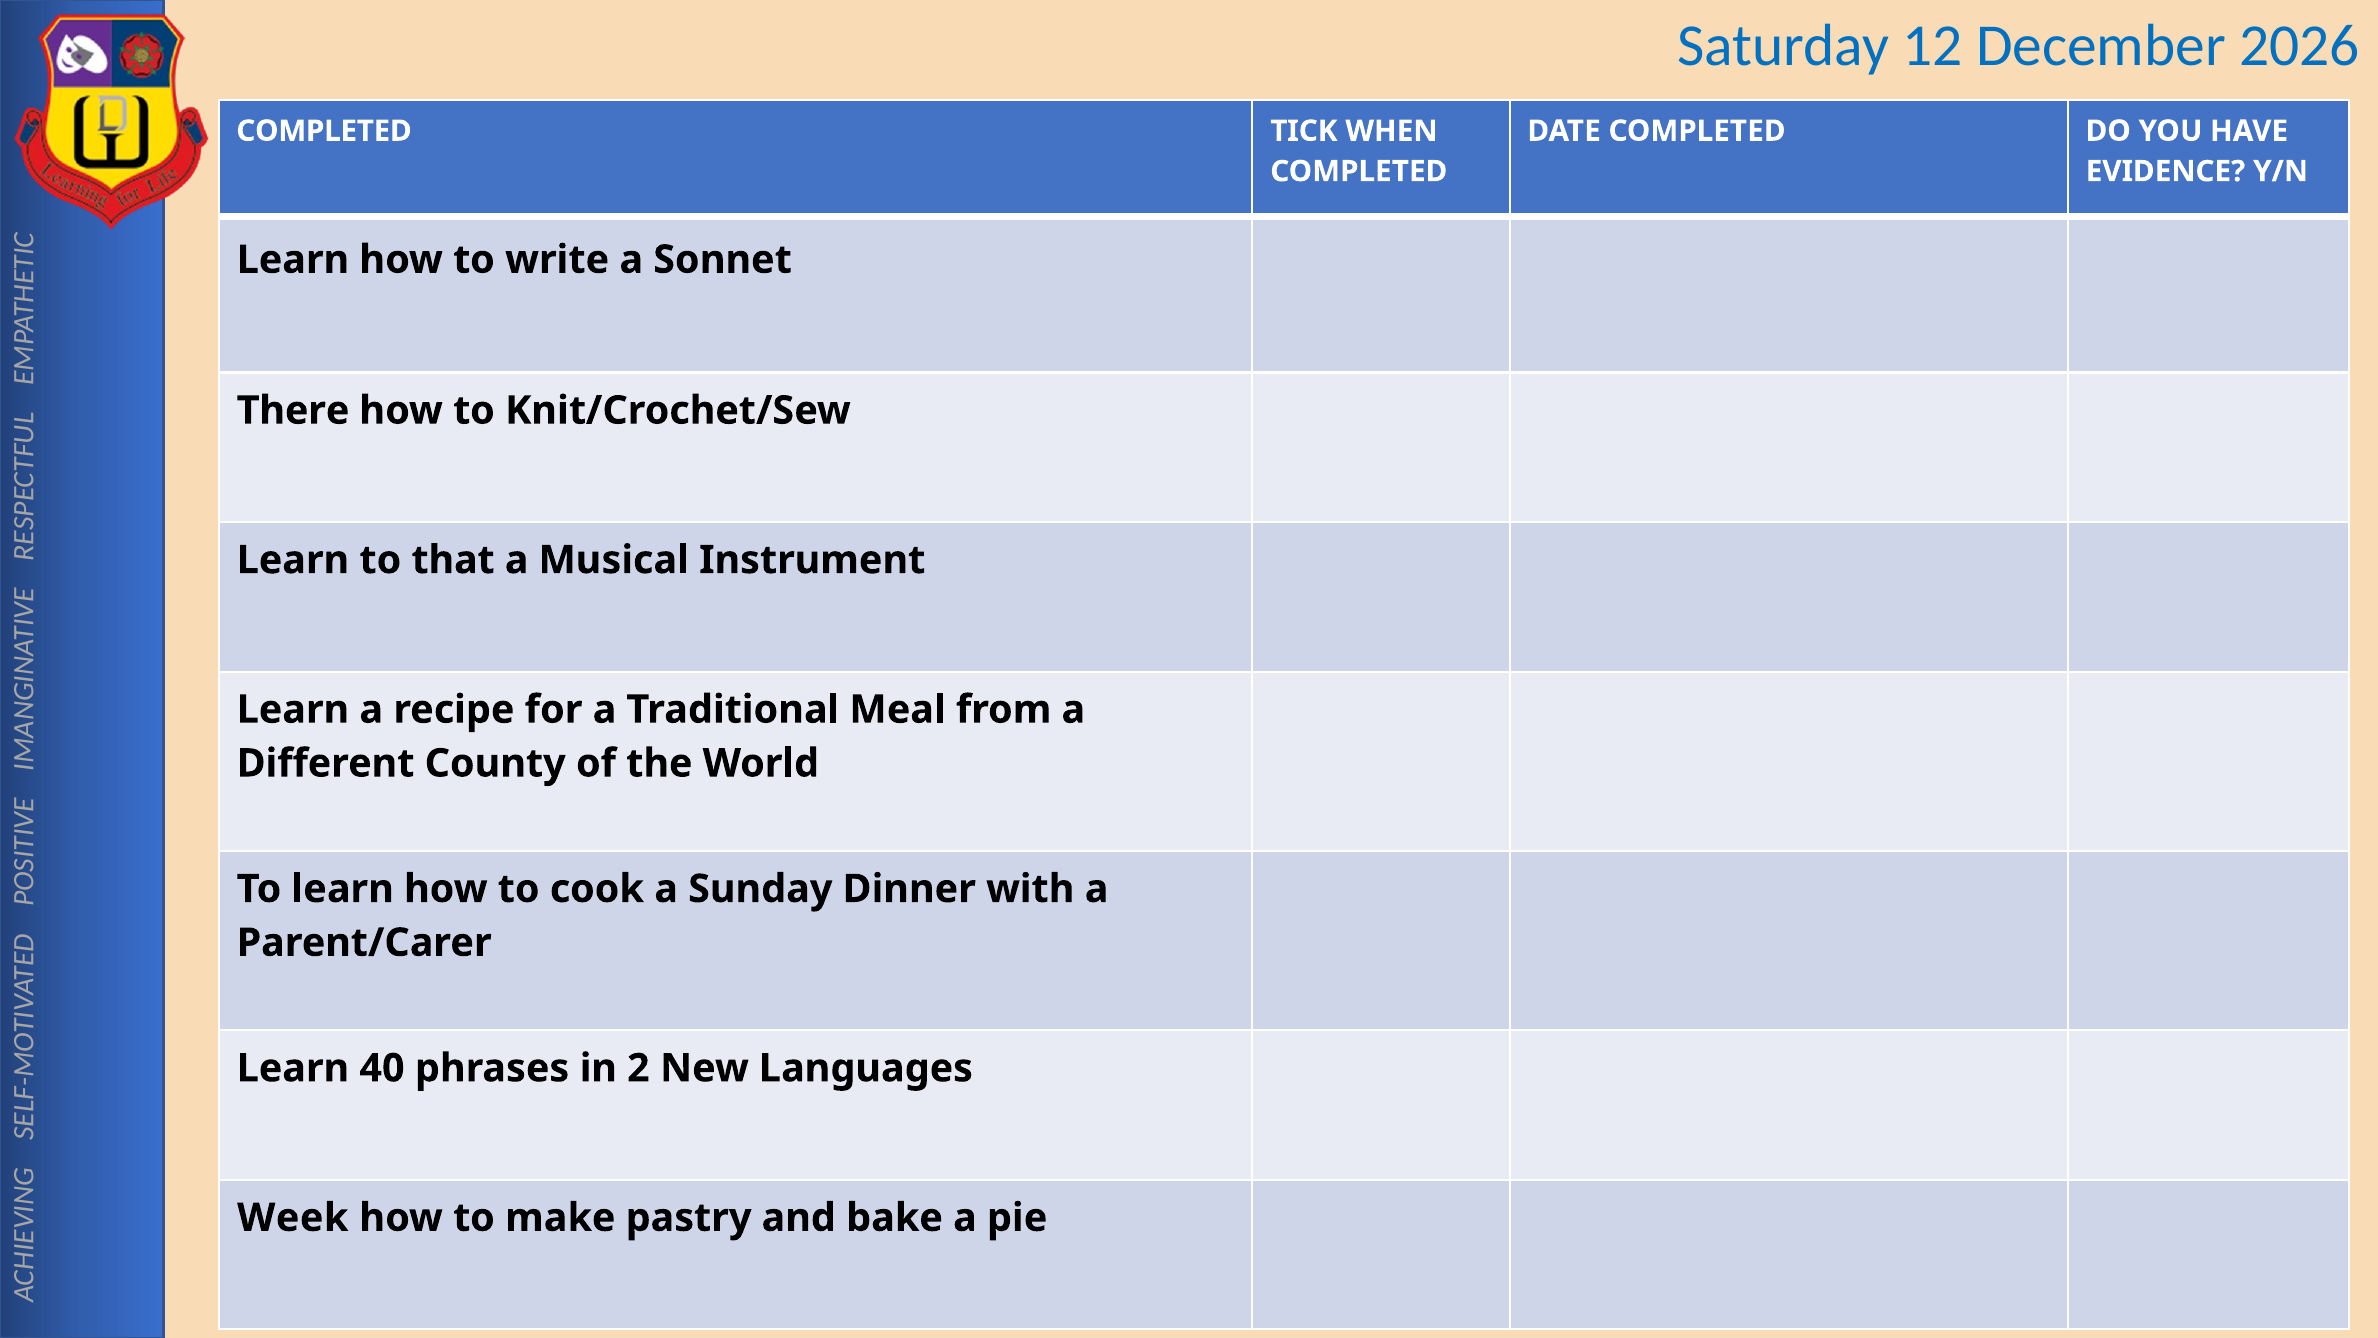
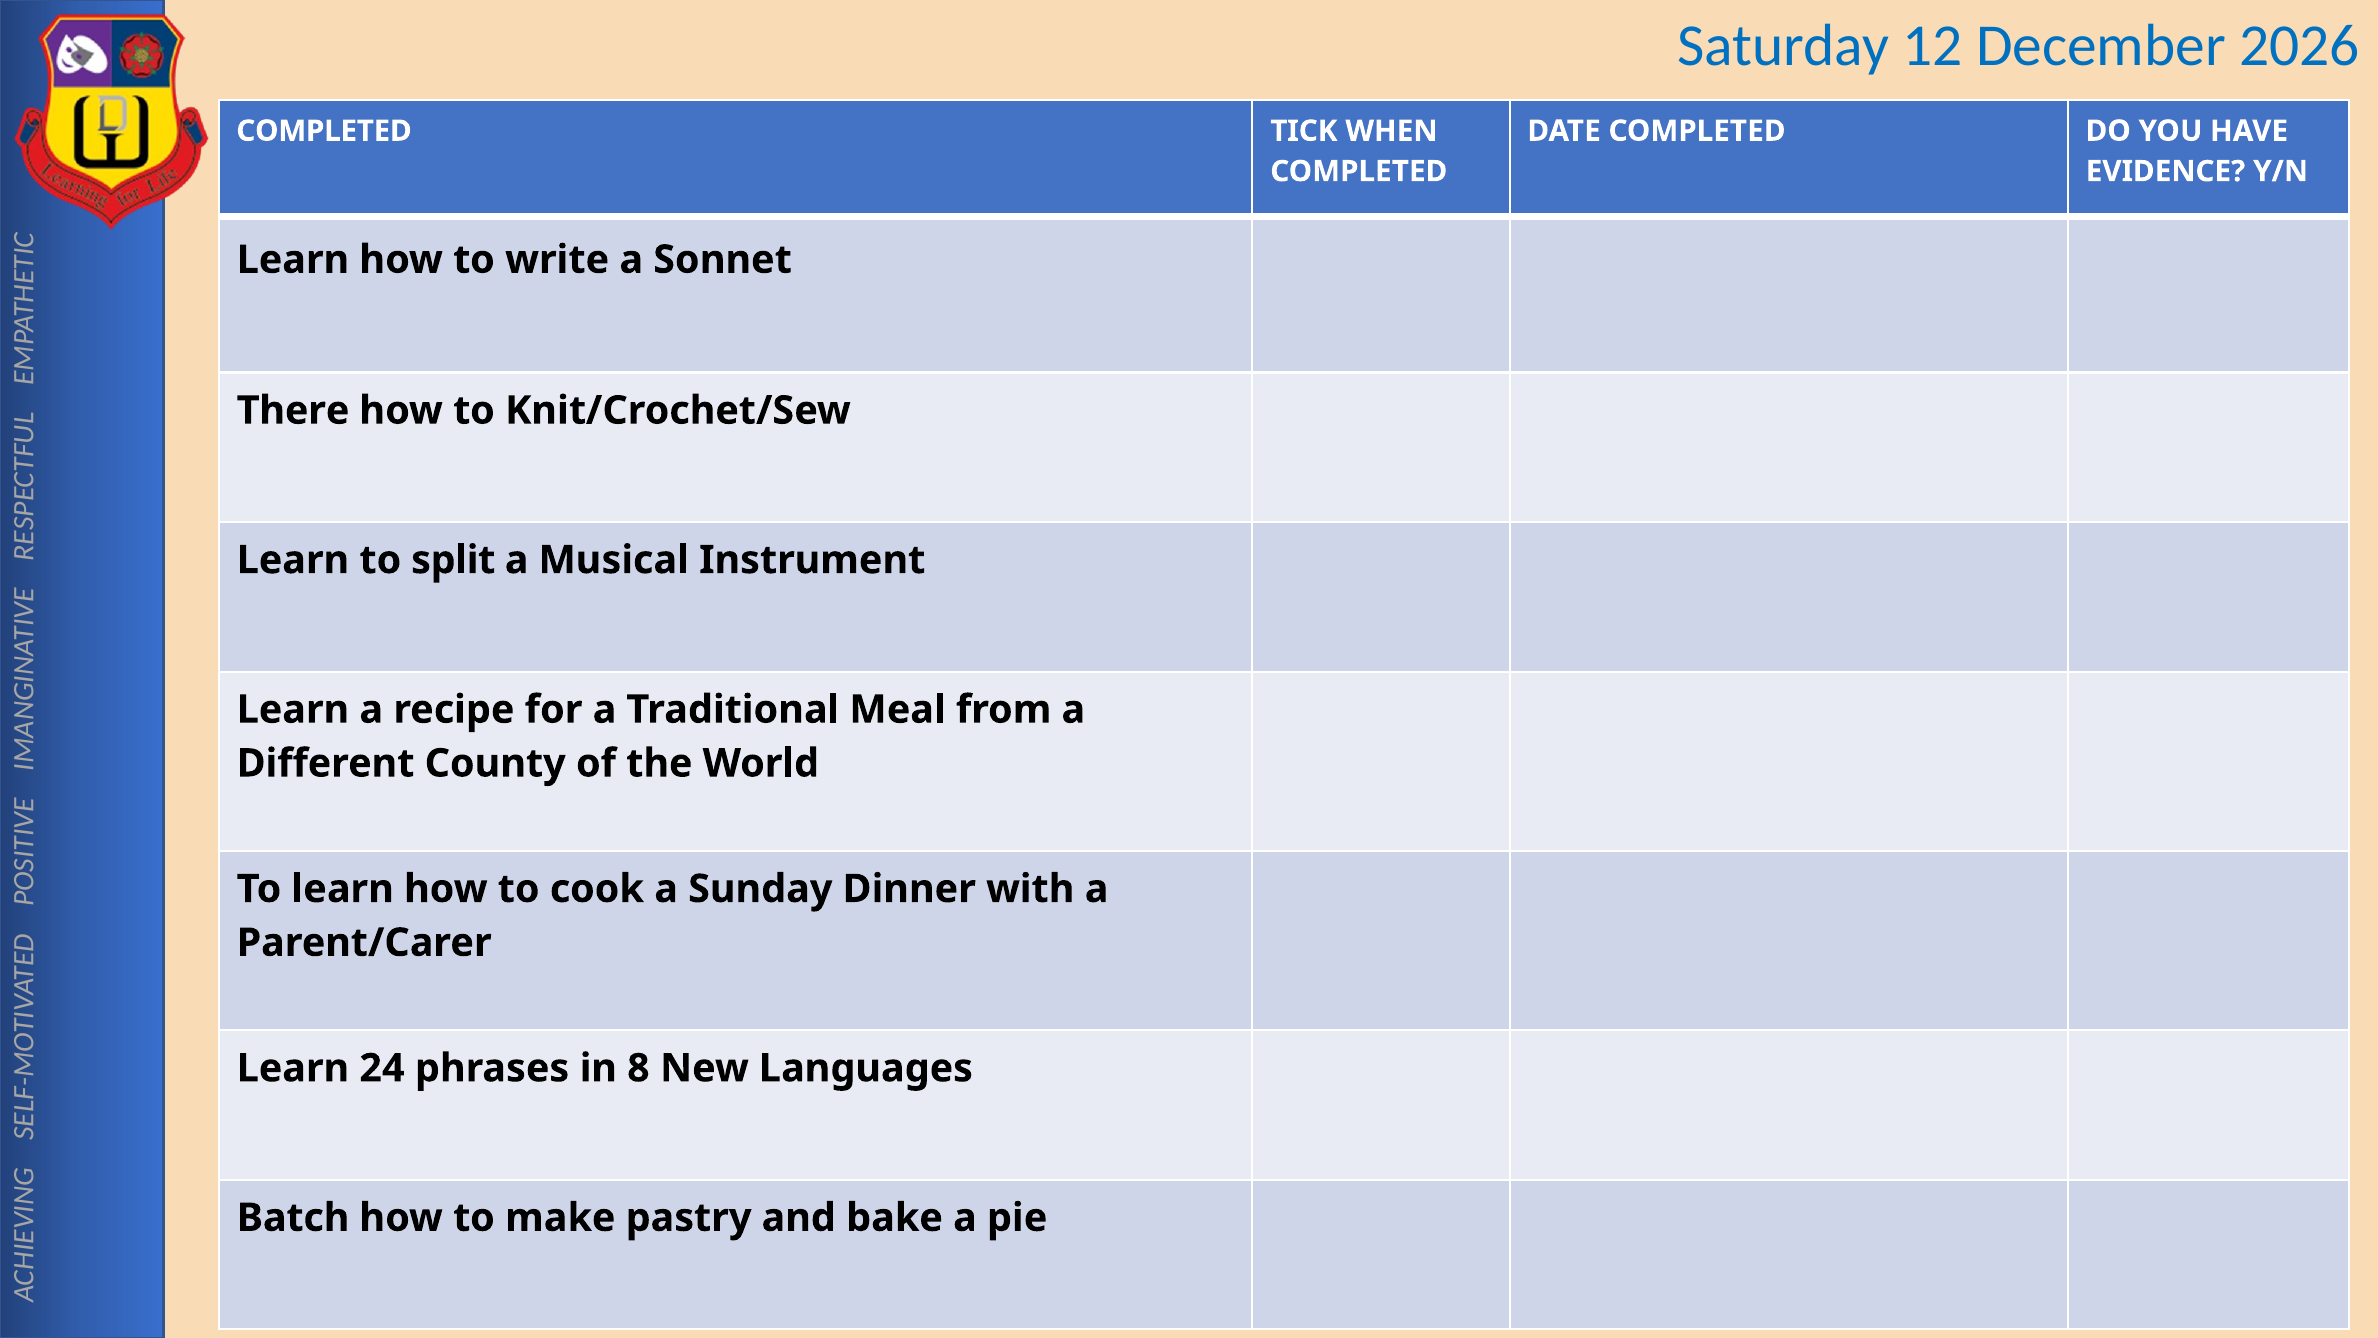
that: that -> split
40: 40 -> 24
2: 2 -> 8
Week: Week -> Batch
